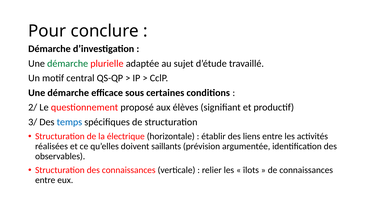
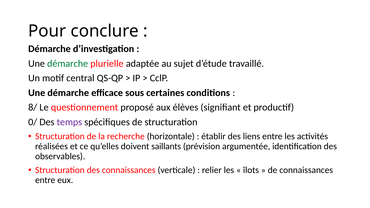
2/: 2/ -> 8/
3/: 3/ -> 0/
temps colour: blue -> purple
électrique: électrique -> recherche
